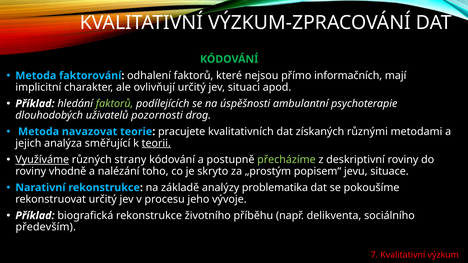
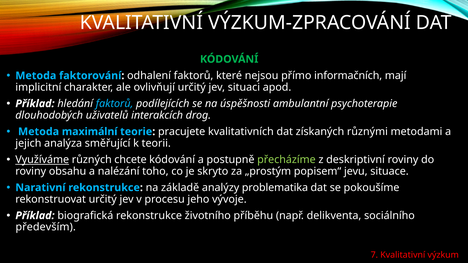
faktorů at (115, 104) colour: light green -> light blue
pozornosti: pozornosti -> interakcích
navazovat: navazovat -> maximální
teorii underline: present -> none
strany: strany -> chcete
vhodně: vhodně -> obsahu
